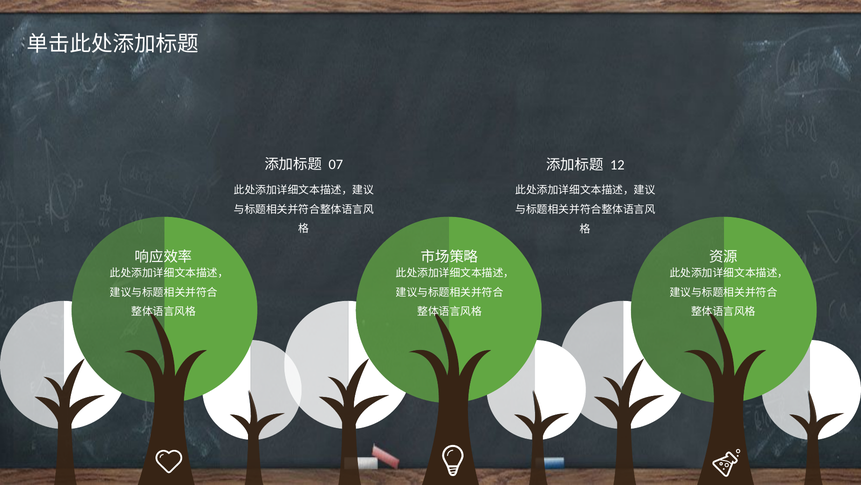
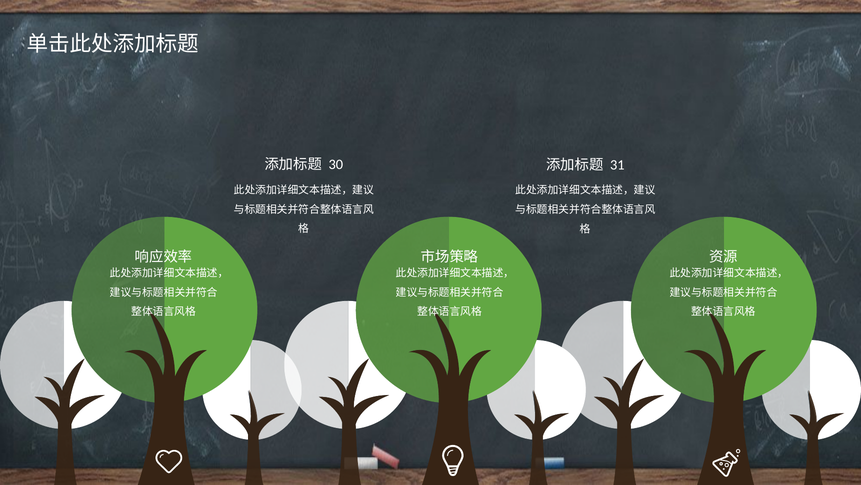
07: 07 -> 30
12: 12 -> 31
